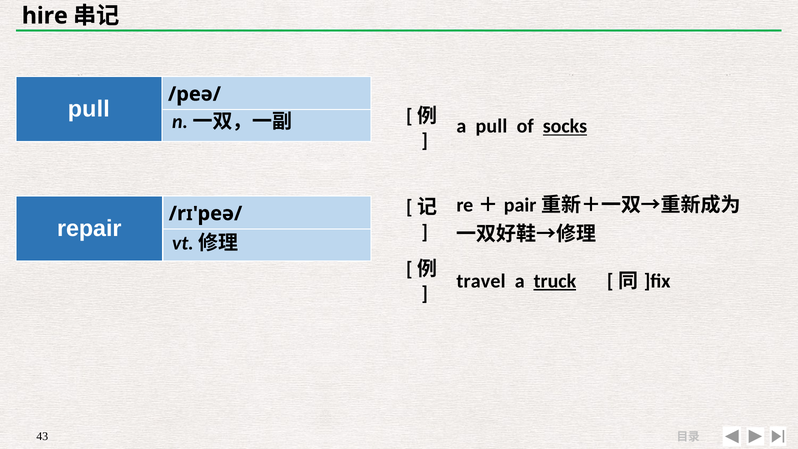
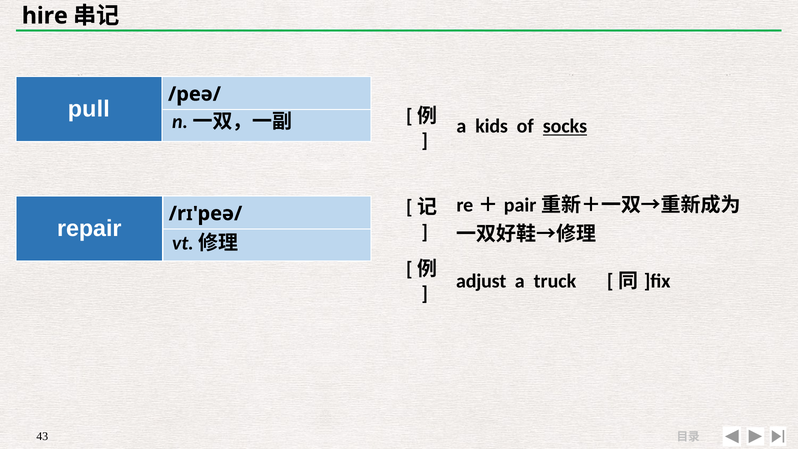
a pull: pull -> kids
travel: travel -> adjust
truck underline: present -> none
